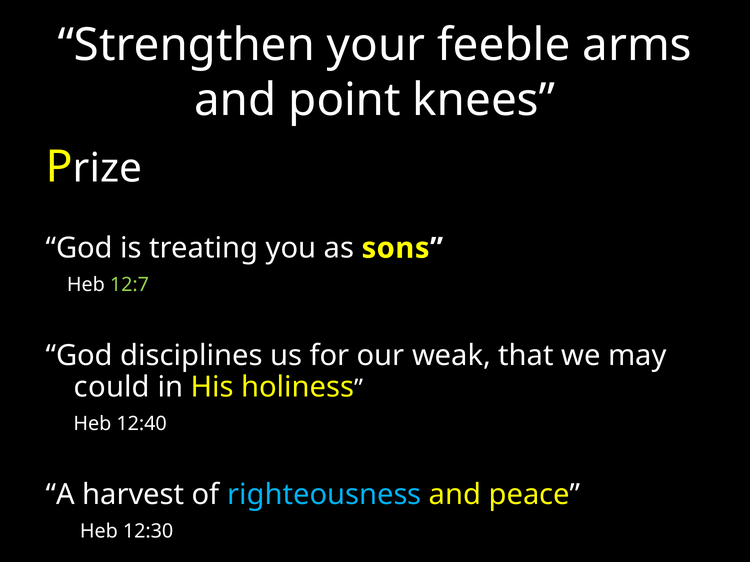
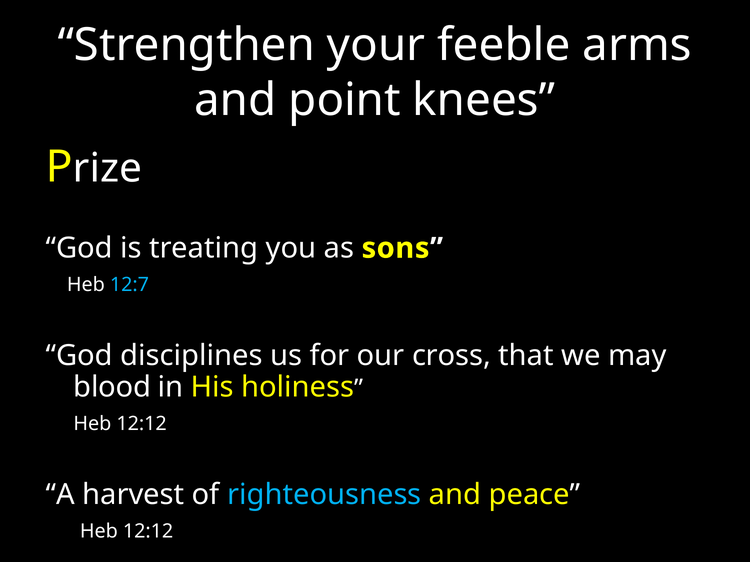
12:7 colour: light green -> light blue
weak: weak -> cross
could: could -> blood
12:40 at (142, 424): 12:40 -> 12:12
12:30 at (148, 531): 12:30 -> 12:12
